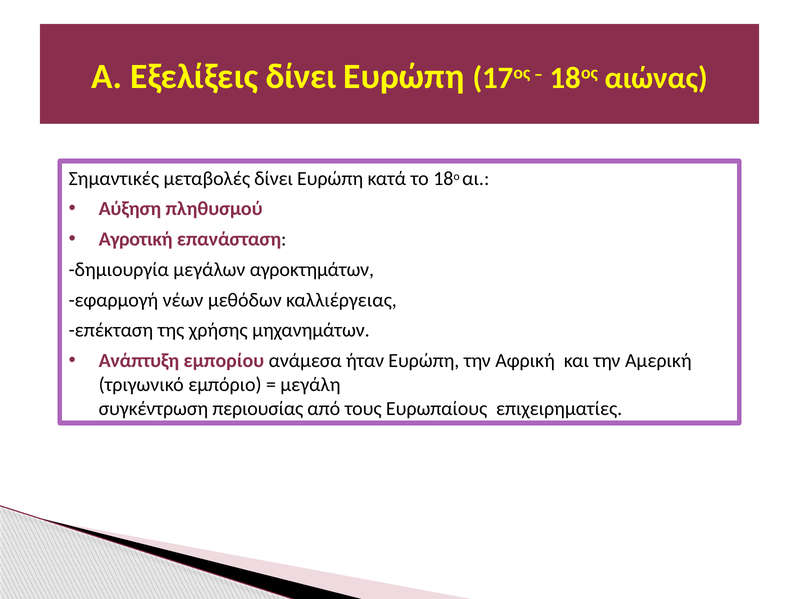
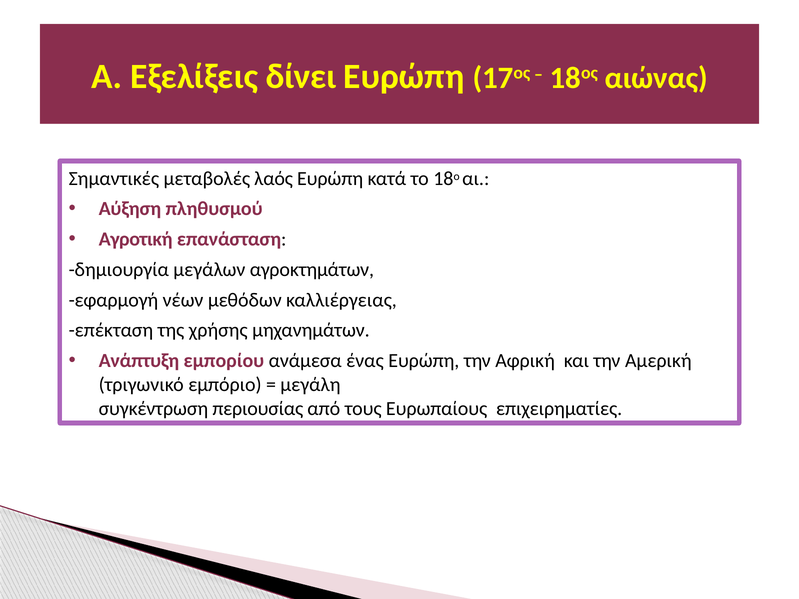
μεταβολές δίνει: δίνει -> λαός
ήταν: ήταν -> ένας
